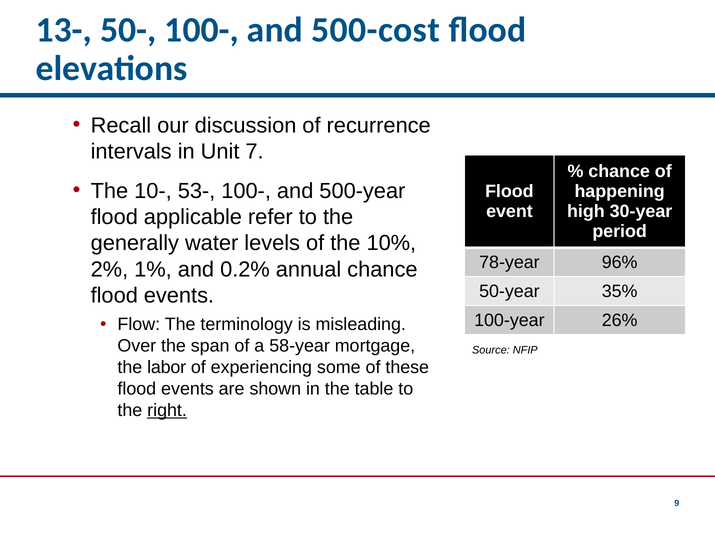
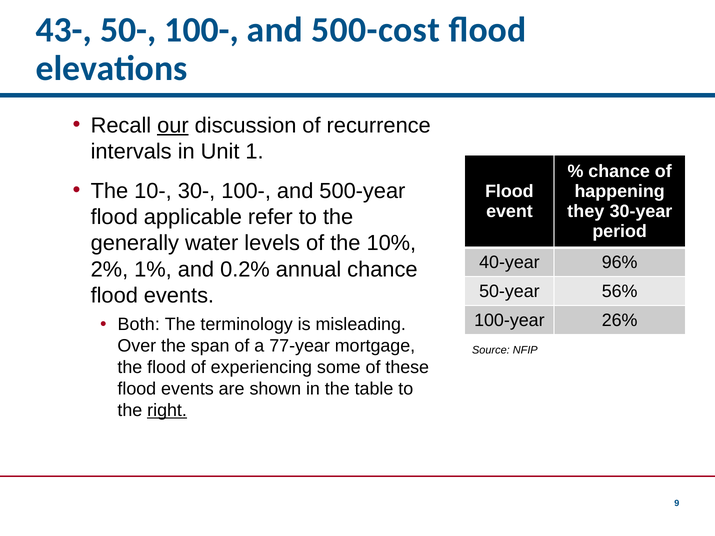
13-: 13- -> 43-
our underline: none -> present
7: 7 -> 1
53-: 53- -> 30-
high: high -> they
78-year: 78-year -> 40-year
35%: 35% -> 56%
Flow: Flow -> Both
58-year: 58-year -> 77-year
the labor: labor -> flood
